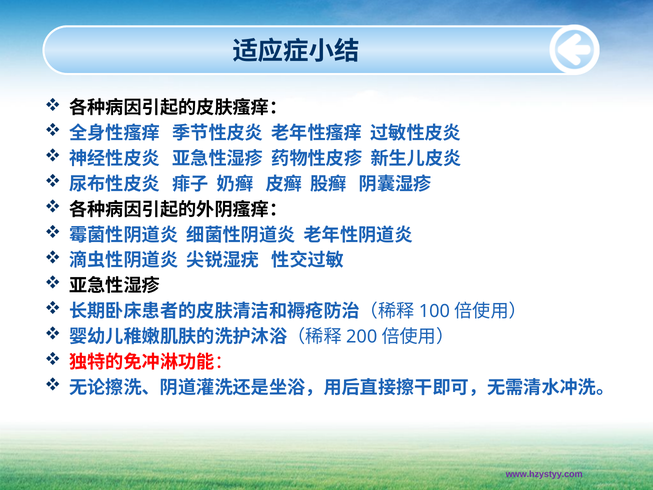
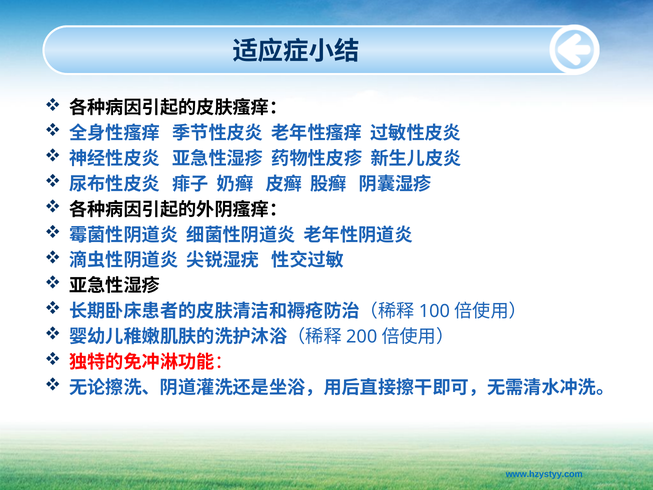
www.hzystyy.com colour: purple -> blue
